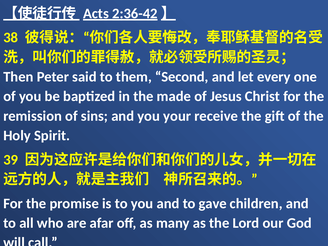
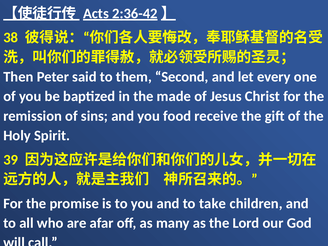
your: your -> food
gave: gave -> take
